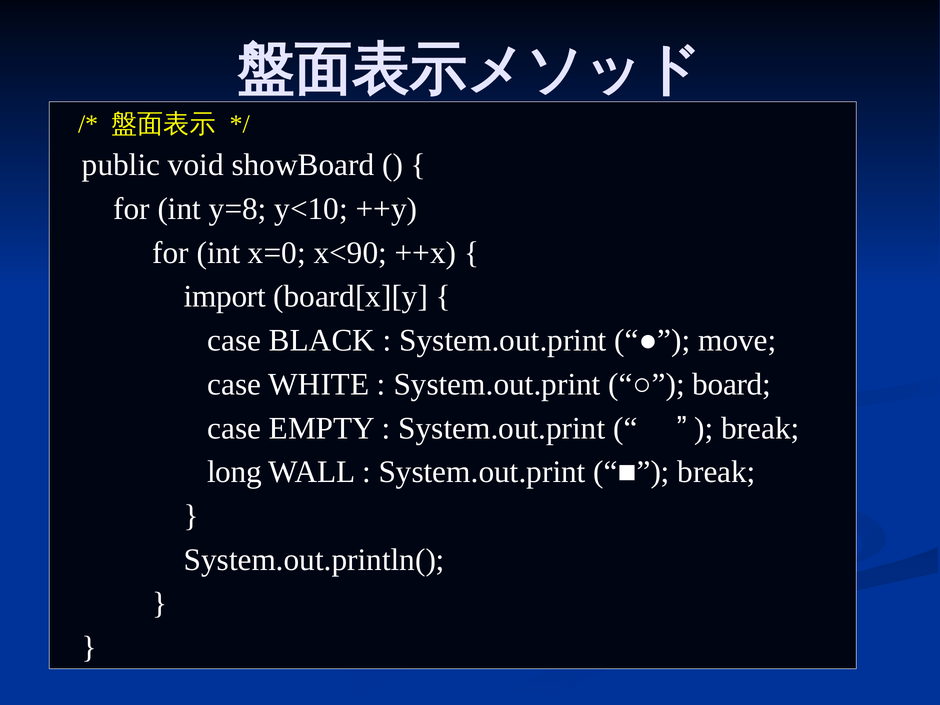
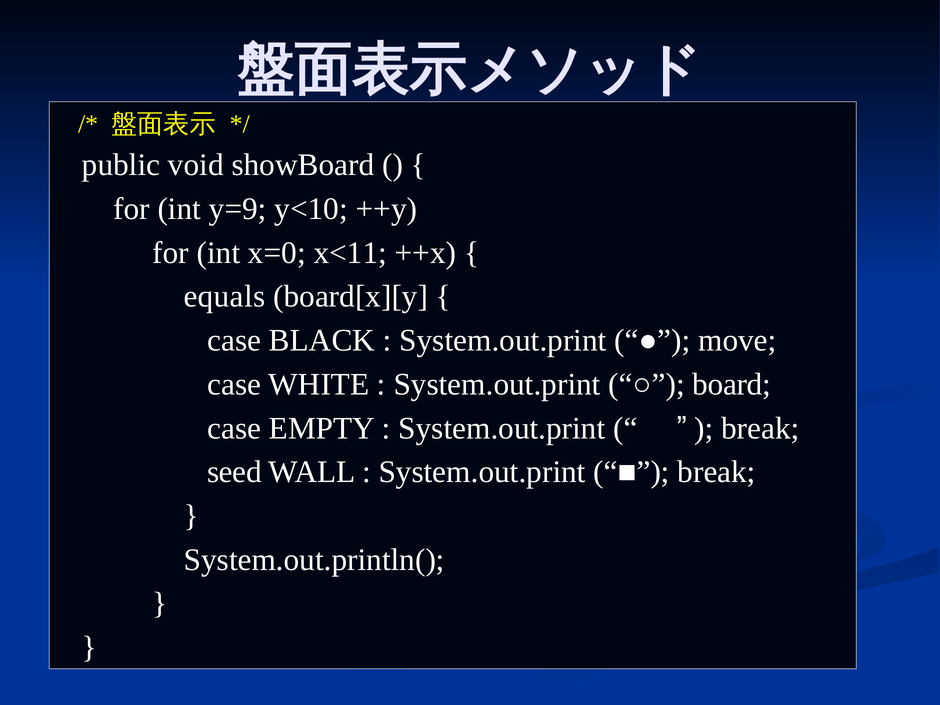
y=8: y=8 -> y=9
x<90: x<90 -> x<11
import: import -> equals
long: long -> seed
